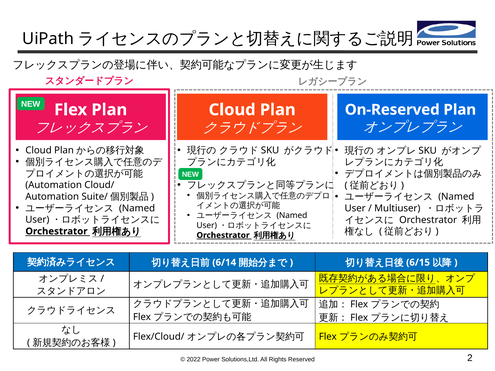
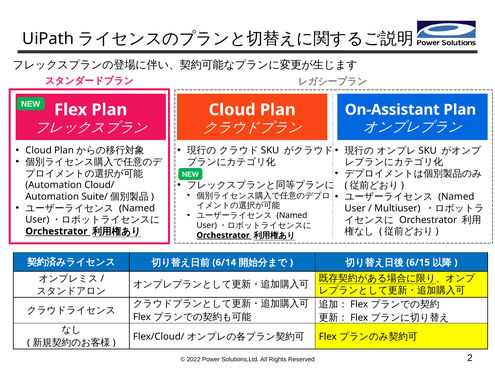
On-Reserved: On-Reserved -> On-Assistant
